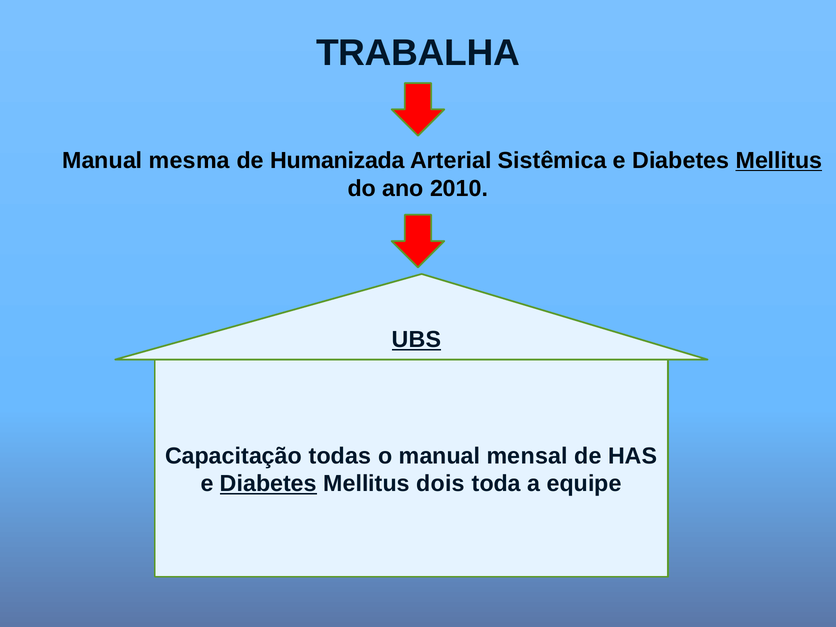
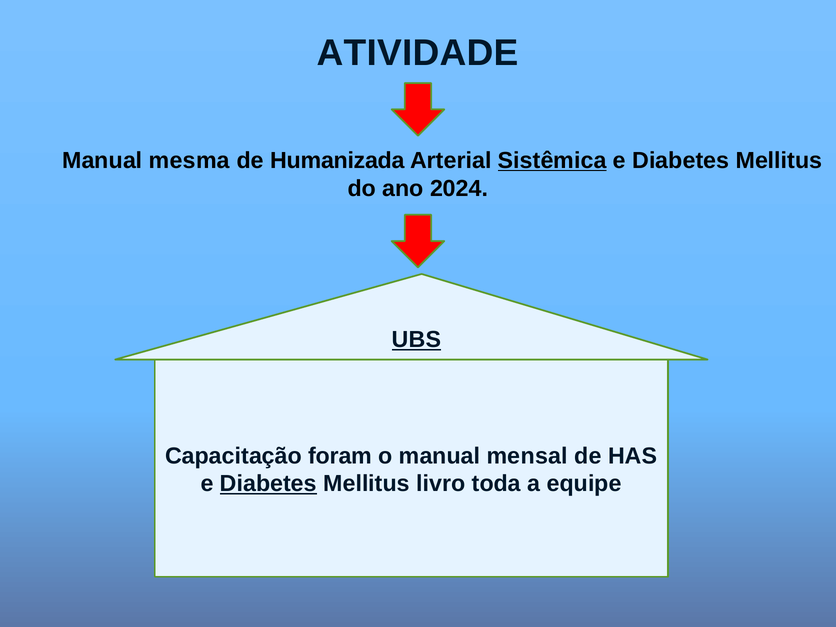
TRABALHA: TRABALHA -> ATIVIDADE
Sistêmica underline: none -> present
Mellitus at (779, 161) underline: present -> none
2010: 2010 -> 2024
todas: todas -> foram
dois: dois -> livro
